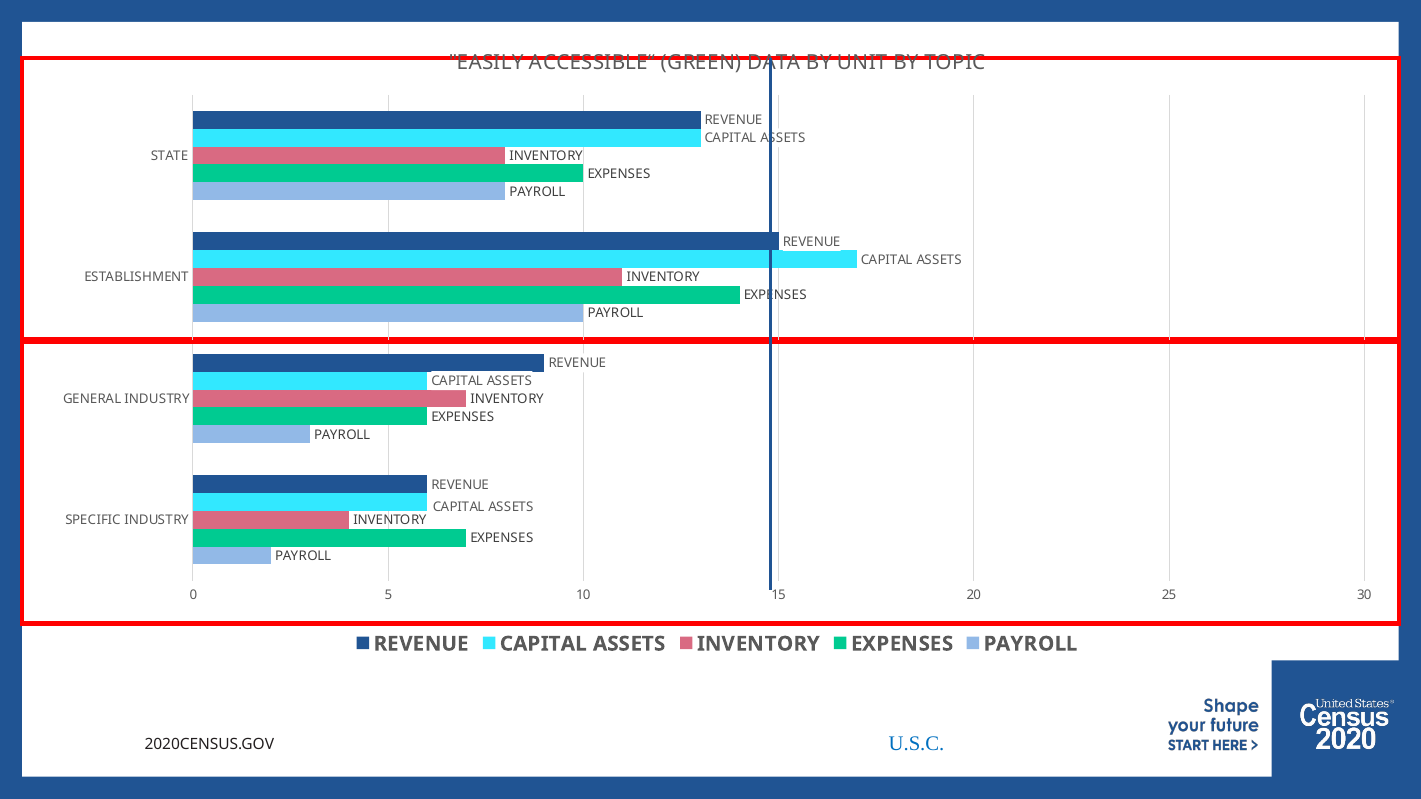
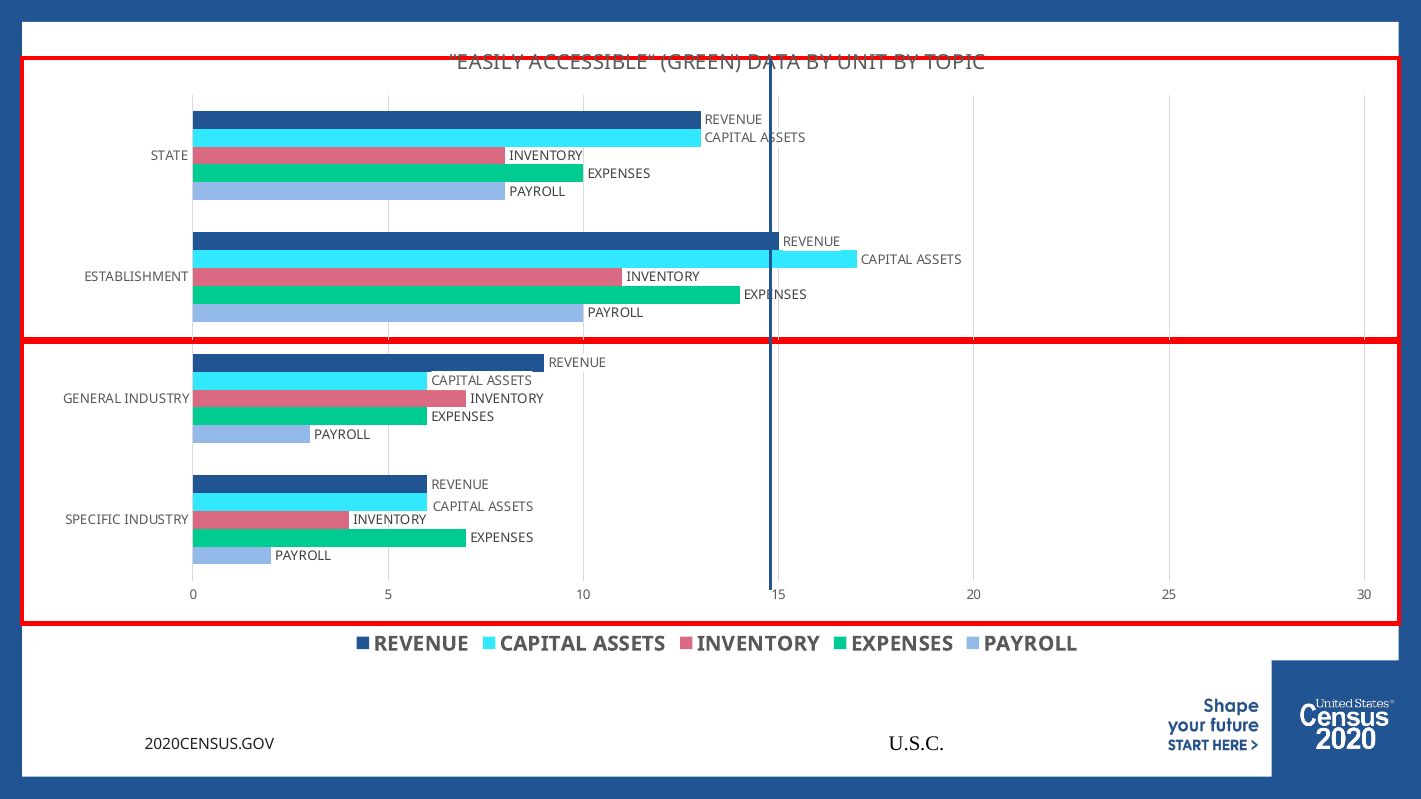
U.S.C colour: blue -> black
